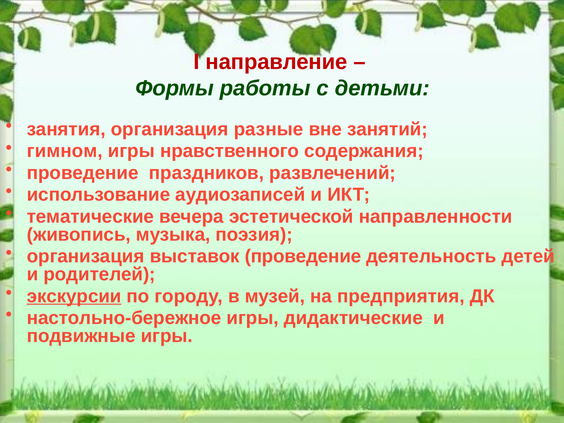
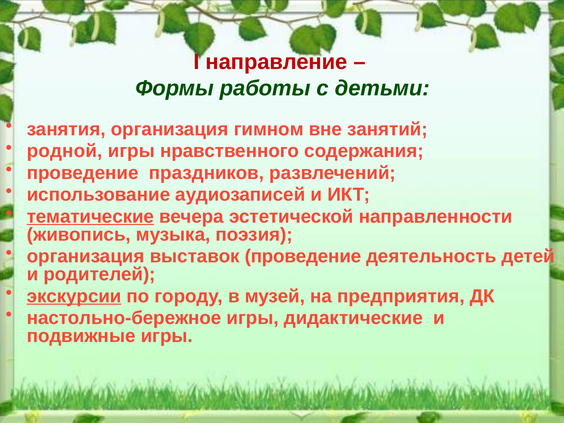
разные: разные -> гимном
гимном: гимном -> родной
тематические underline: none -> present
